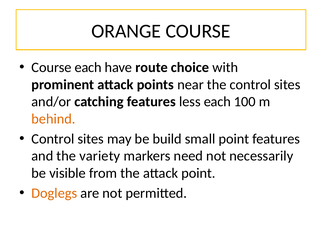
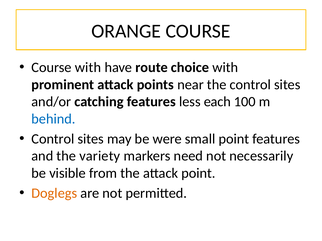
Course each: each -> with
behind colour: orange -> blue
build: build -> were
